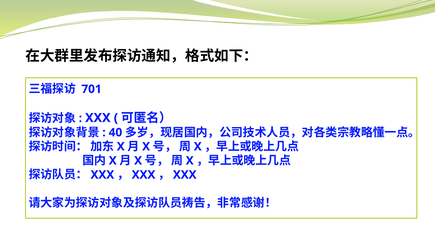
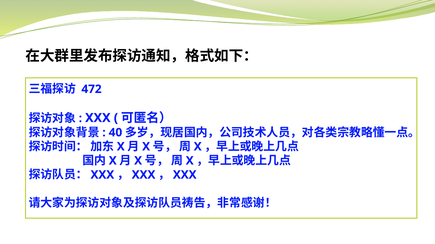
701: 701 -> 472
